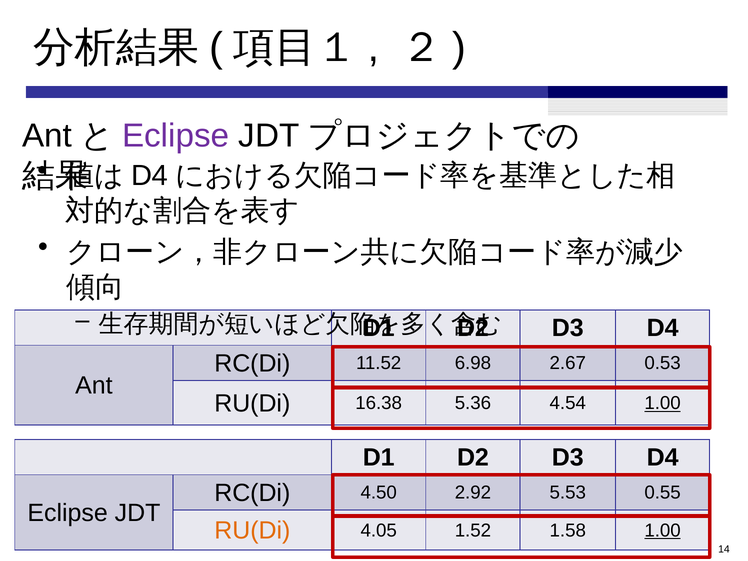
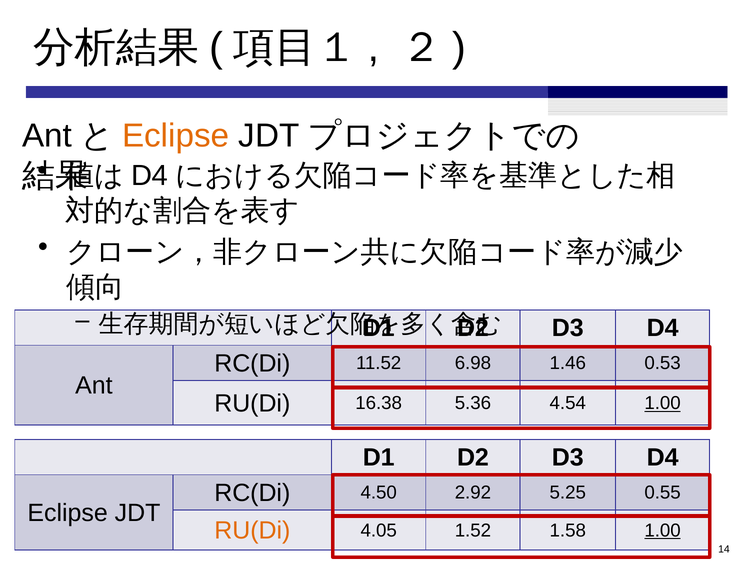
Eclipse at (176, 136) colour: purple -> orange
2.67: 2.67 -> 1.46
5.53: 5.53 -> 5.25
